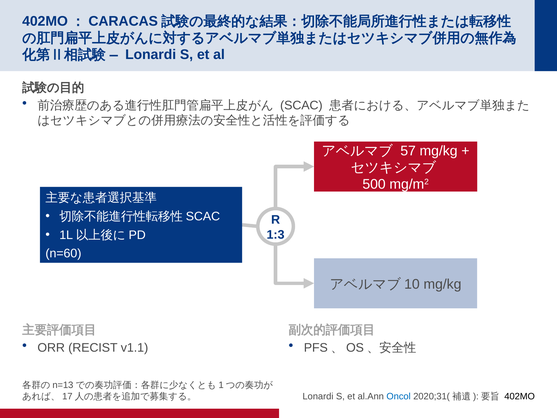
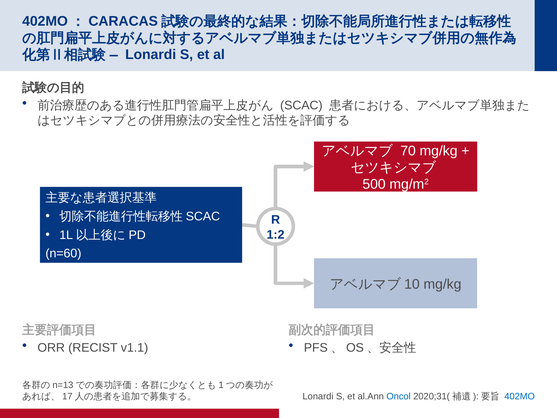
57: 57 -> 70
1:3: 1:3 -> 1:2
402MO colour: black -> blue
